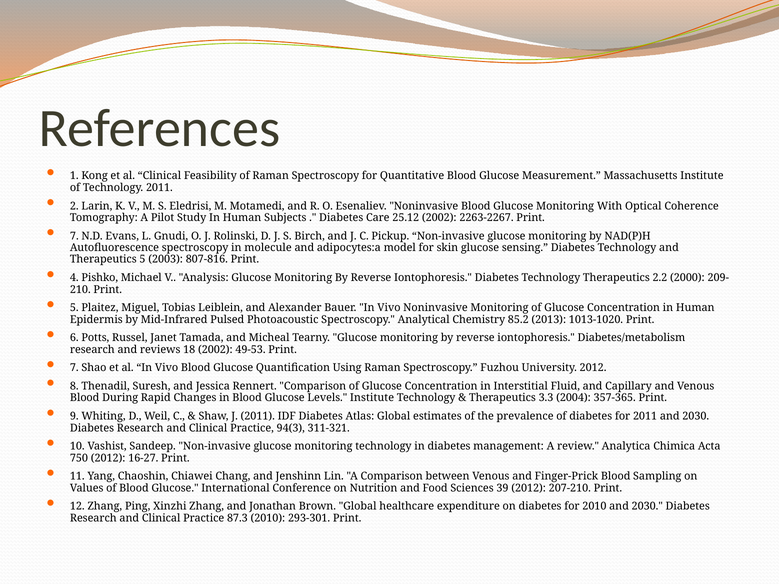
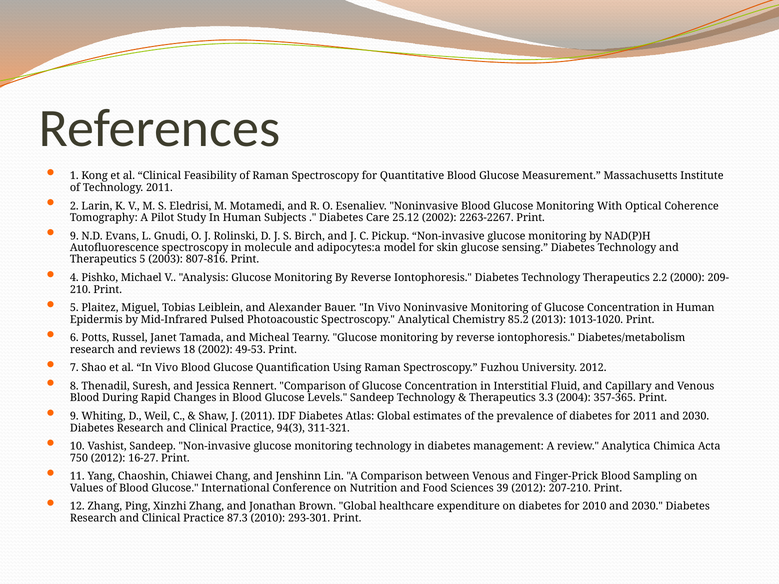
7 at (74, 236): 7 -> 9
Levels Institute: Institute -> Sandeep
